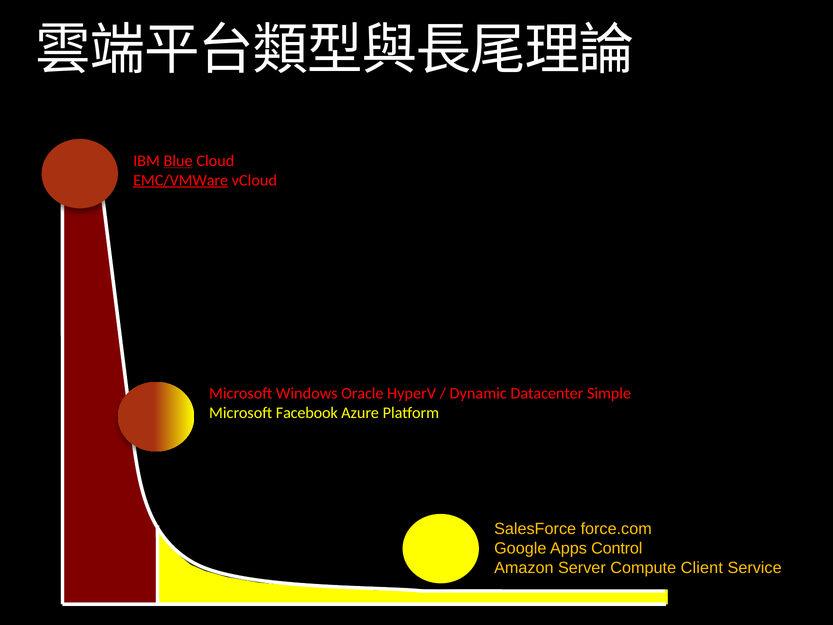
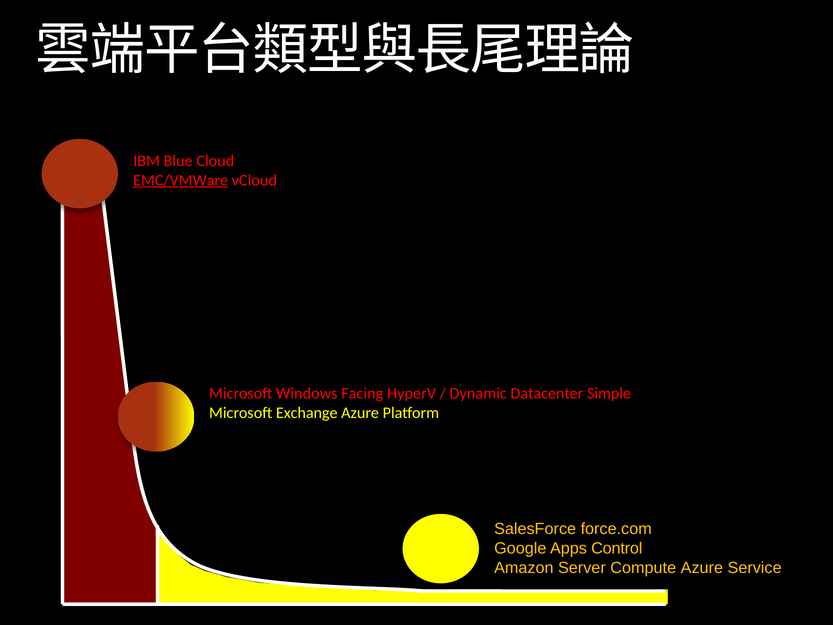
Blue underline: present -> none
Oracle: Oracle -> Facing
Facebook: Facebook -> Exchange
Compute Client: Client -> Azure
